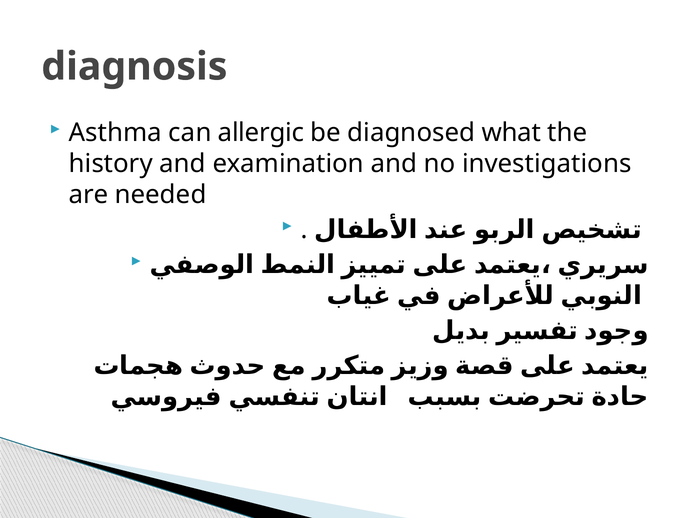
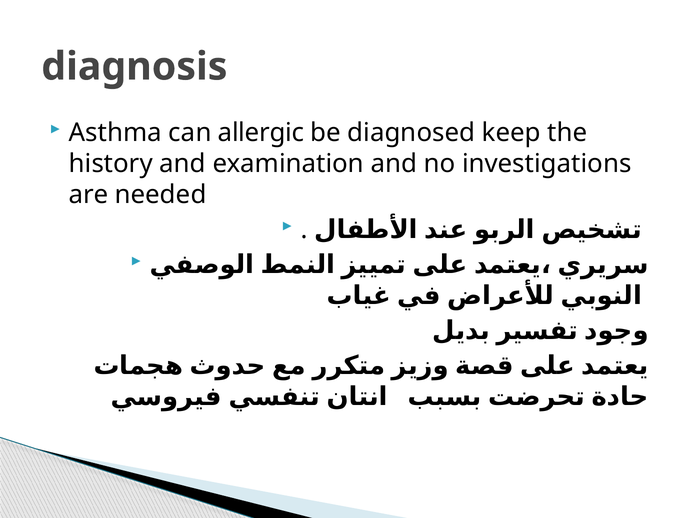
what: what -> keep
